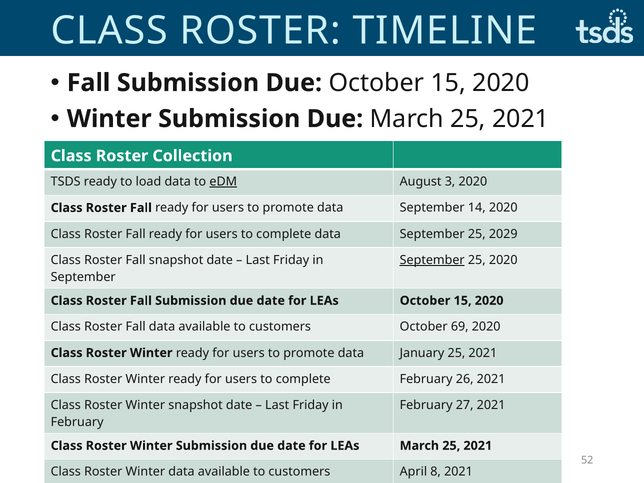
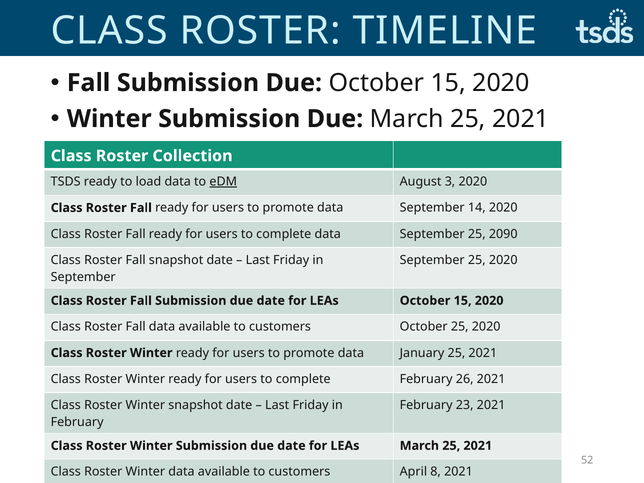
2029: 2029 -> 2090
September at (432, 260) underline: present -> none
October 69: 69 -> 25
27: 27 -> 23
